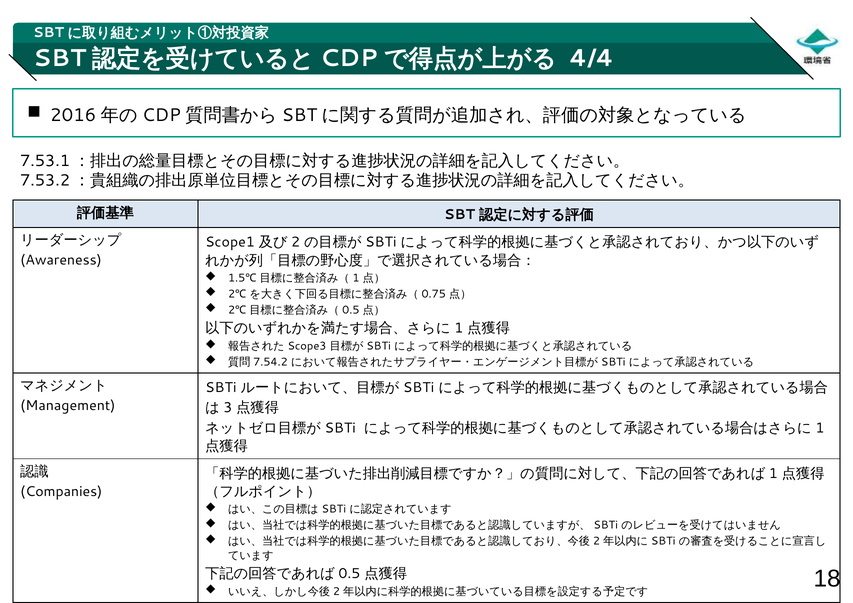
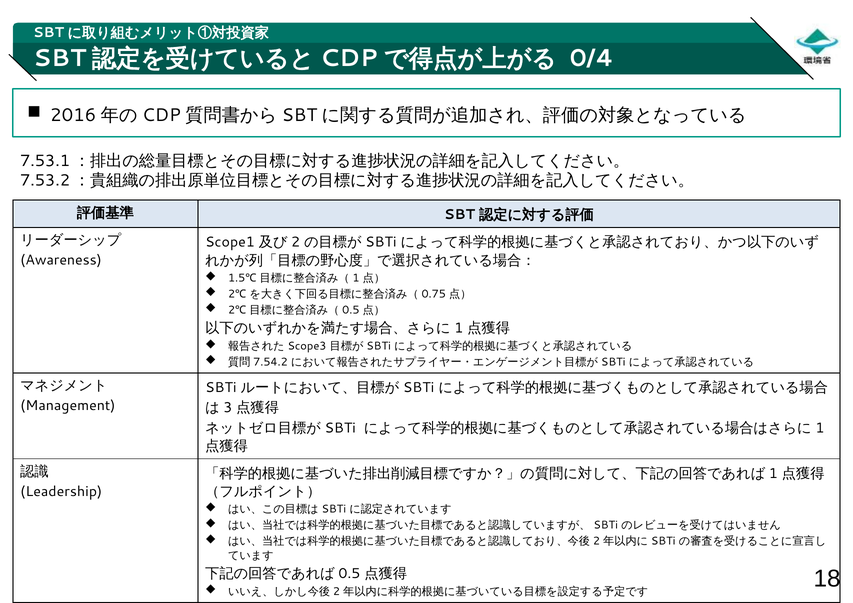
4/4: 4/4 -> 0/4
Companies: Companies -> Leadership
